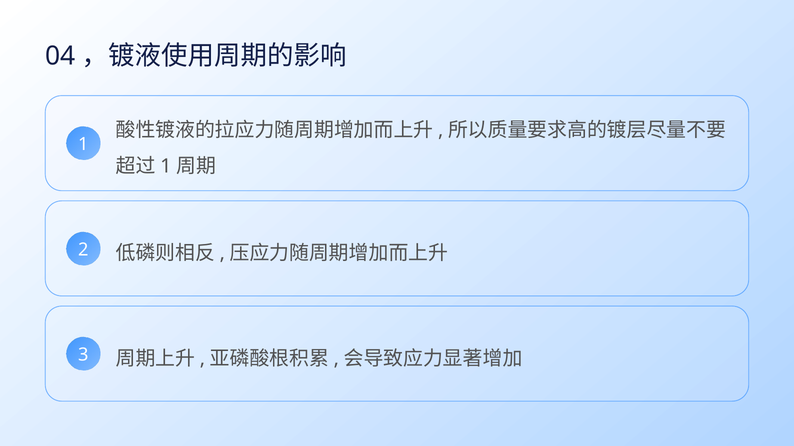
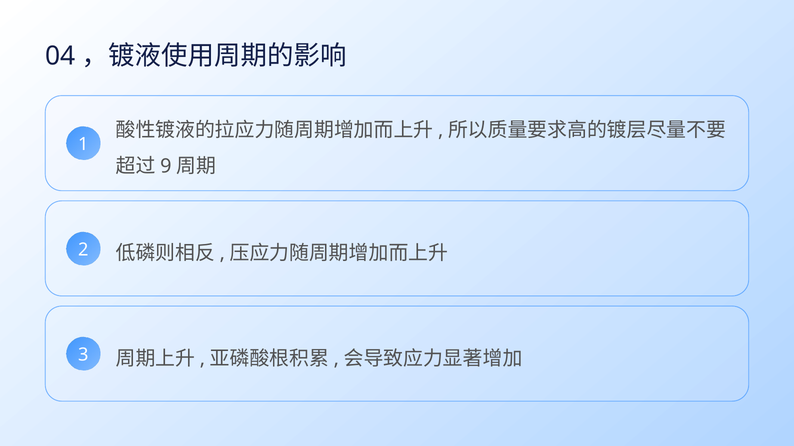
1 at (166, 166): 1 -> 9
